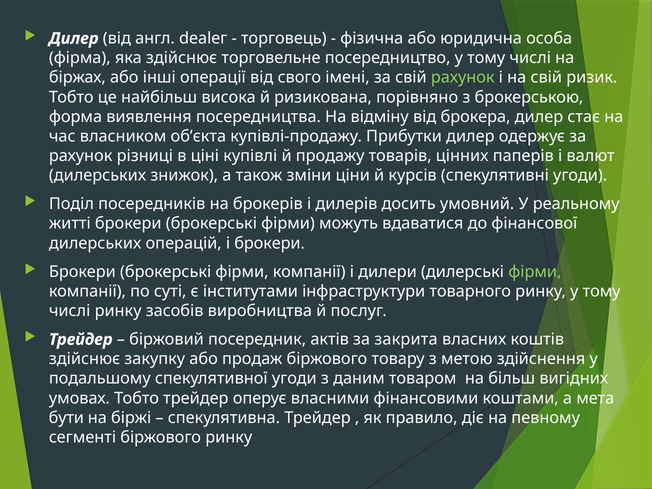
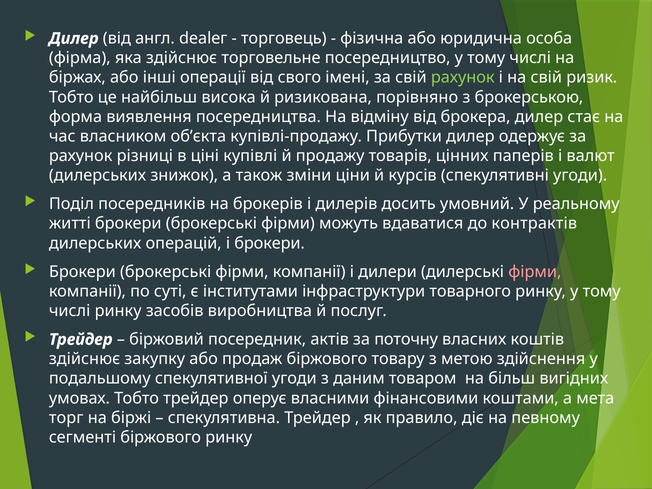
фінансової: фінансової -> контрактів
фірми at (535, 272) colour: light green -> pink
закрита: закрита -> поточну
бути: бути -> торг
